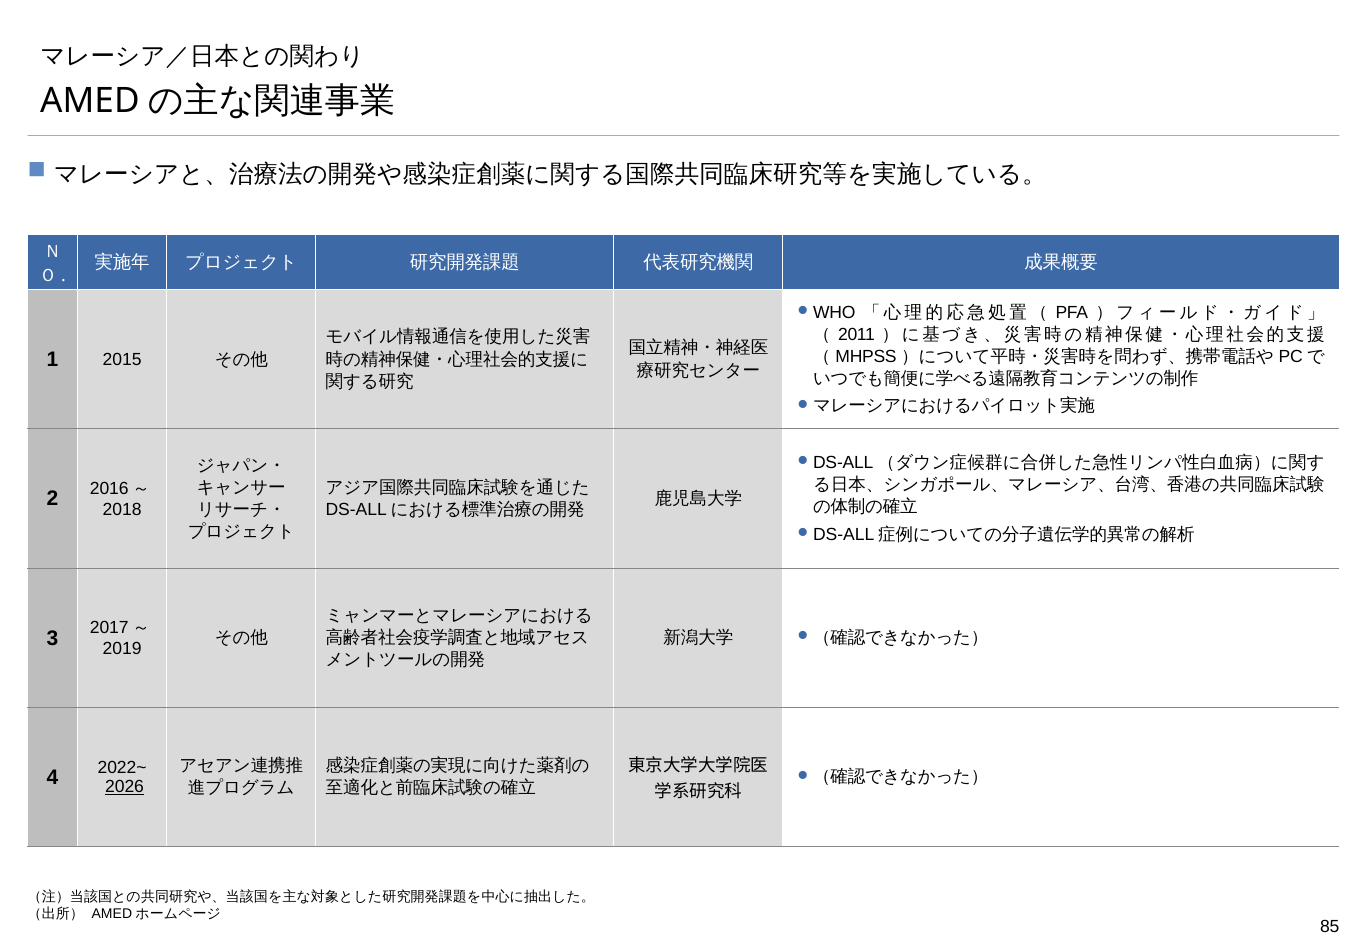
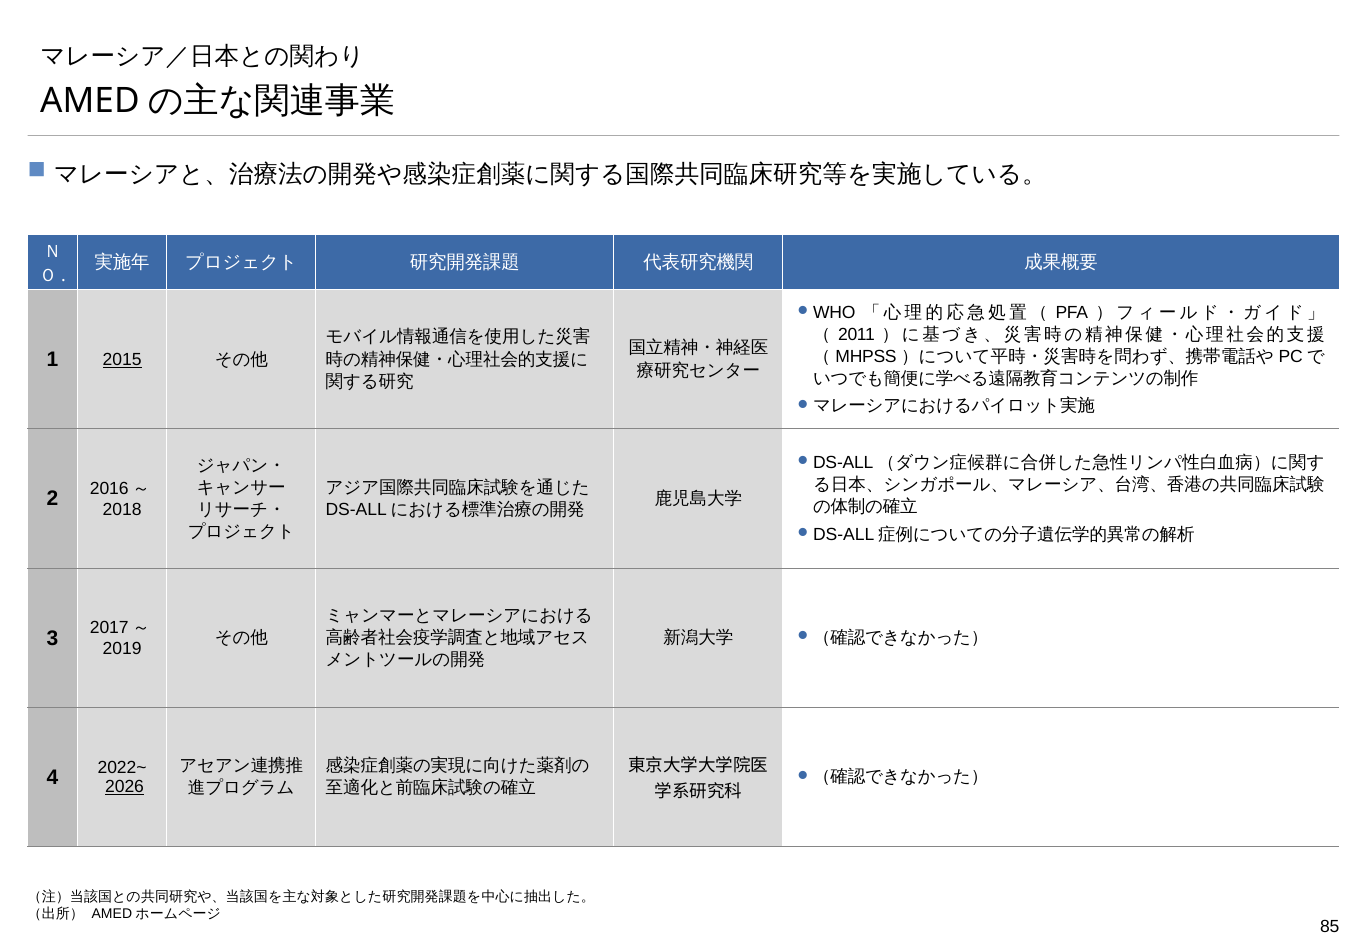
2015 underline: none -> present
